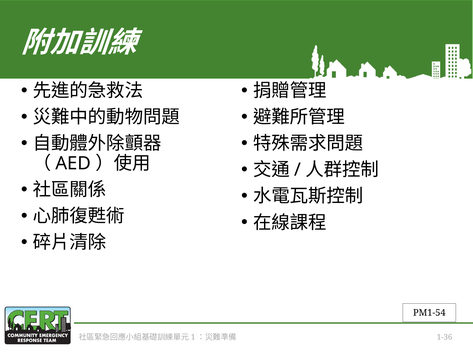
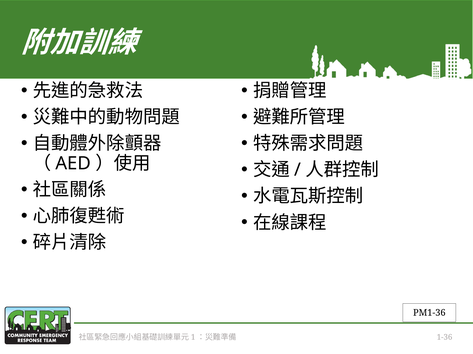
PM1-54: PM1-54 -> PM1-36
